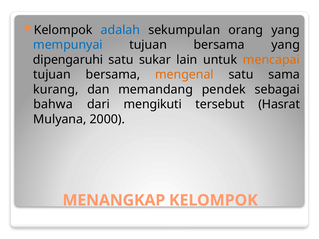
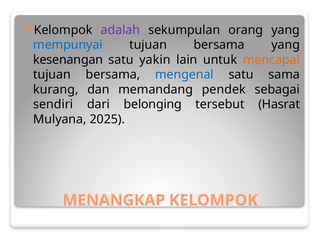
adalah colour: blue -> purple
dipengaruhi: dipengaruhi -> kesenangan
sukar: sukar -> yakin
mengenal colour: orange -> blue
bahwa: bahwa -> sendiri
mengikuti: mengikuti -> belonging
2000: 2000 -> 2025
